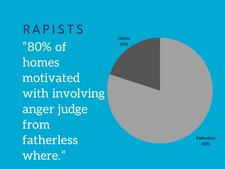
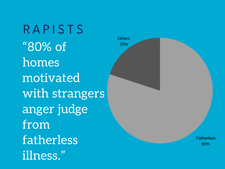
involving: involving -> strangers
where: where -> illness
